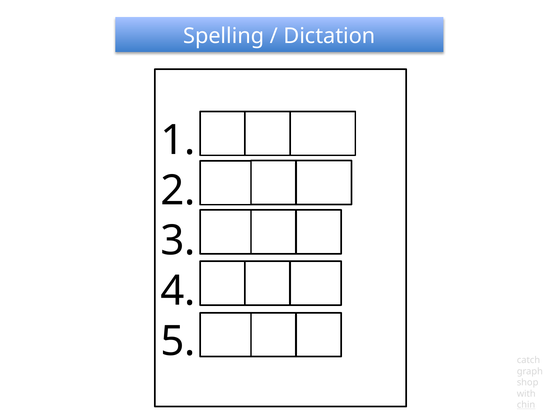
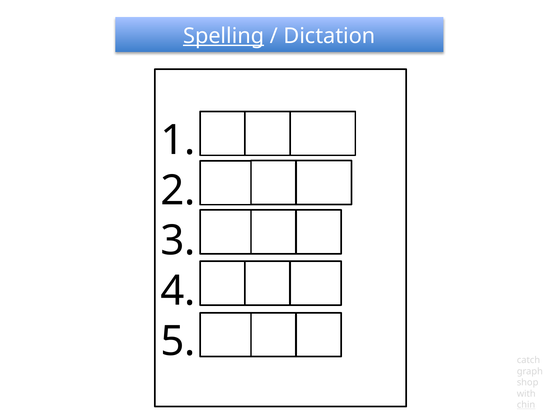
Spelling underline: none -> present
